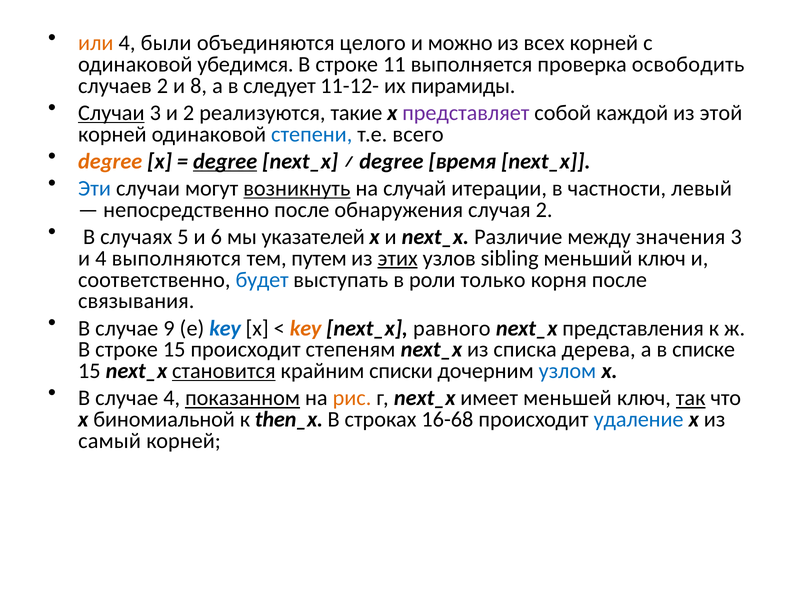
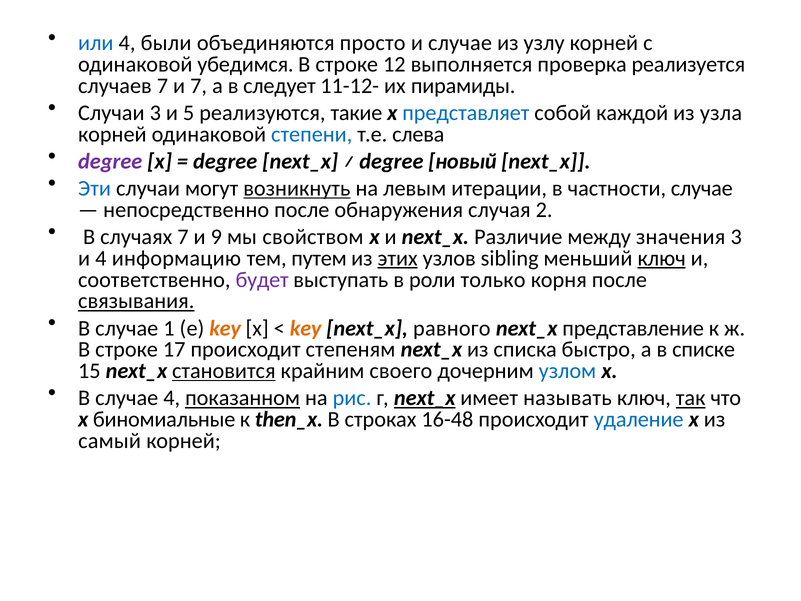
или colour: orange -> blue
целого: целого -> просто
и можно: можно -> случае
всех: всех -> узлу
11: 11 -> 12
освободить: освободить -> реализуется
случаев 2: 2 -> 7
и 8: 8 -> 7
Случаи at (111, 113) underline: present -> none
и 2: 2 -> 5
представляет colour: purple -> blue
этой: этой -> узла
всего: всего -> слева
degree at (110, 161) colour: orange -> purple
degree at (225, 161) underline: present -> none
время: время -> новый
случай: случай -> левым
частности левый: левый -> случае
случаях 5: 5 -> 7
6: 6 -> 9
указателей: указателей -> свойством
выполняются: выполняются -> информацию
ключ at (662, 258) underline: none -> present
будет colour: blue -> purple
связывания underline: none -> present
9: 9 -> 1
key at (225, 328) colour: blue -> orange
представления: представления -> представление
строке 15: 15 -> 17
дерева: дерева -> быстро
списки: списки -> своего
рис colour: orange -> blue
next_x at (425, 398) underline: none -> present
меньшей: меньшей -> называть
биномиальной: биномиальной -> биномиальные
16-68: 16-68 -> 16-48
